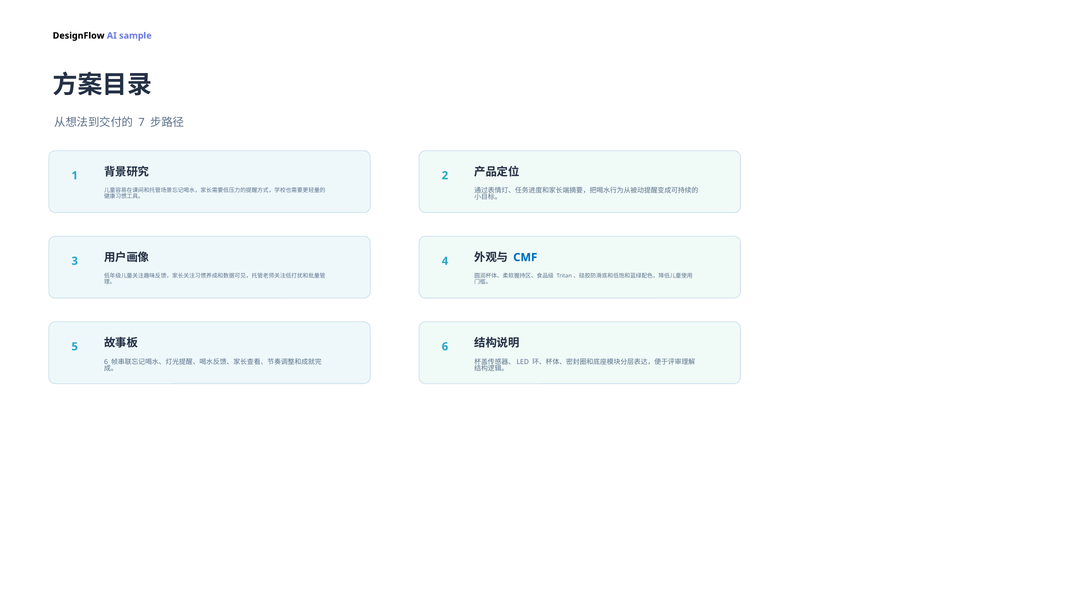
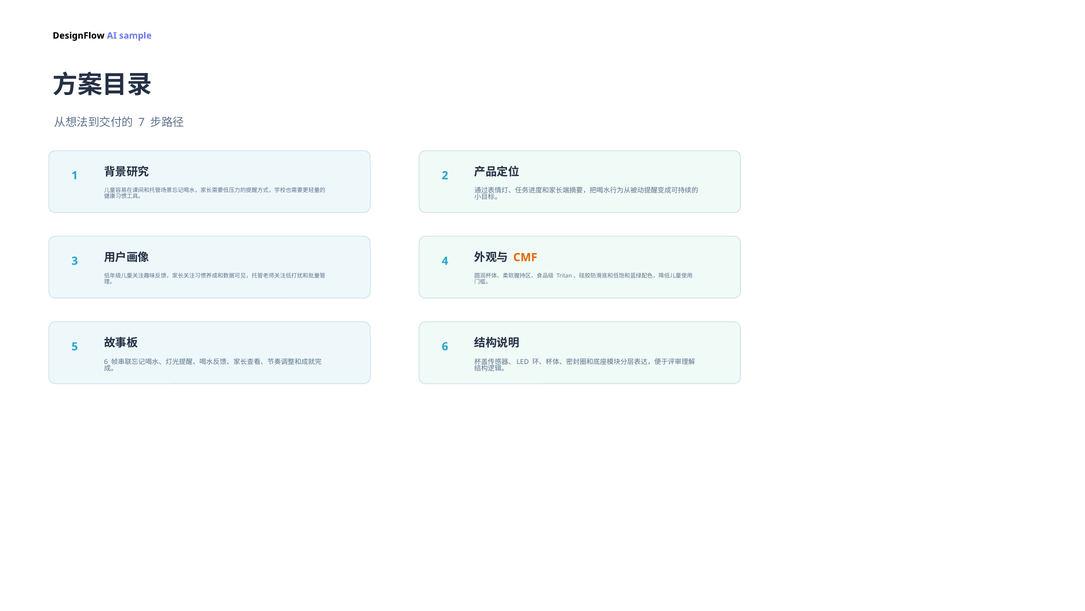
CMF colour: blue -> orange
